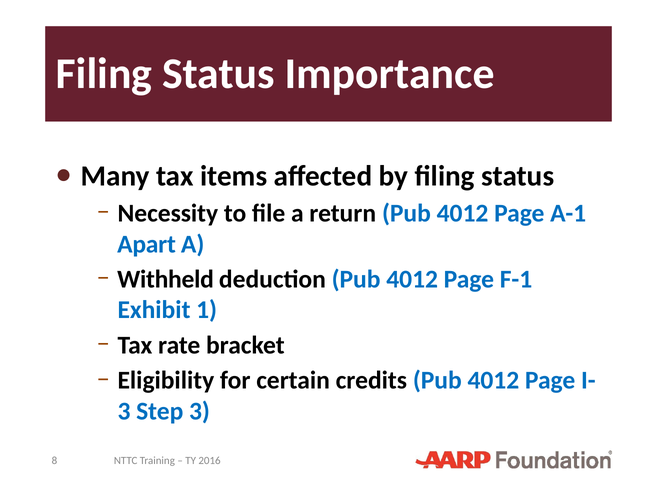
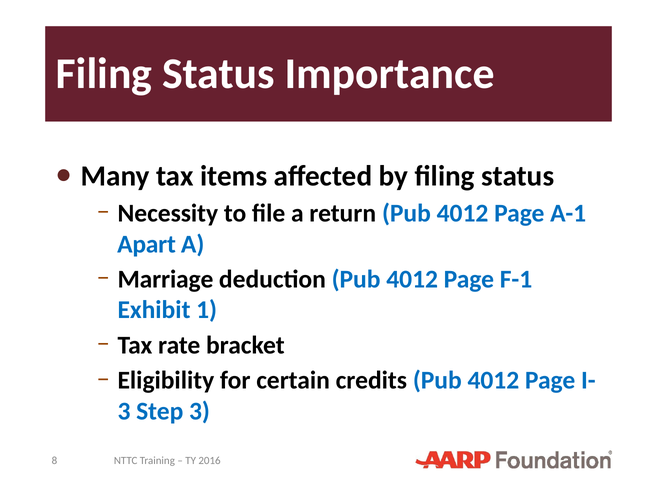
Withheld: Withheld -> Marriage
